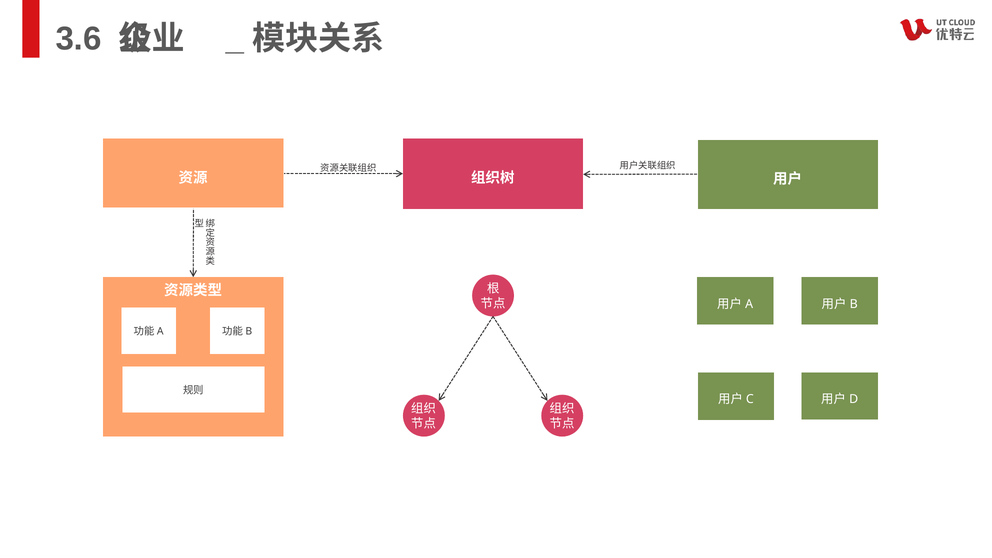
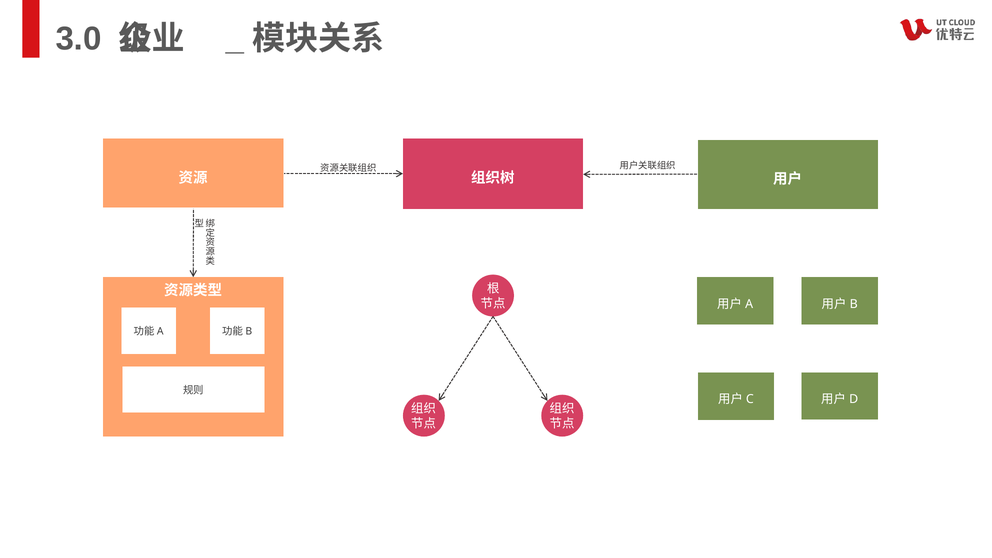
3.6: 3.6 -> 3.0
